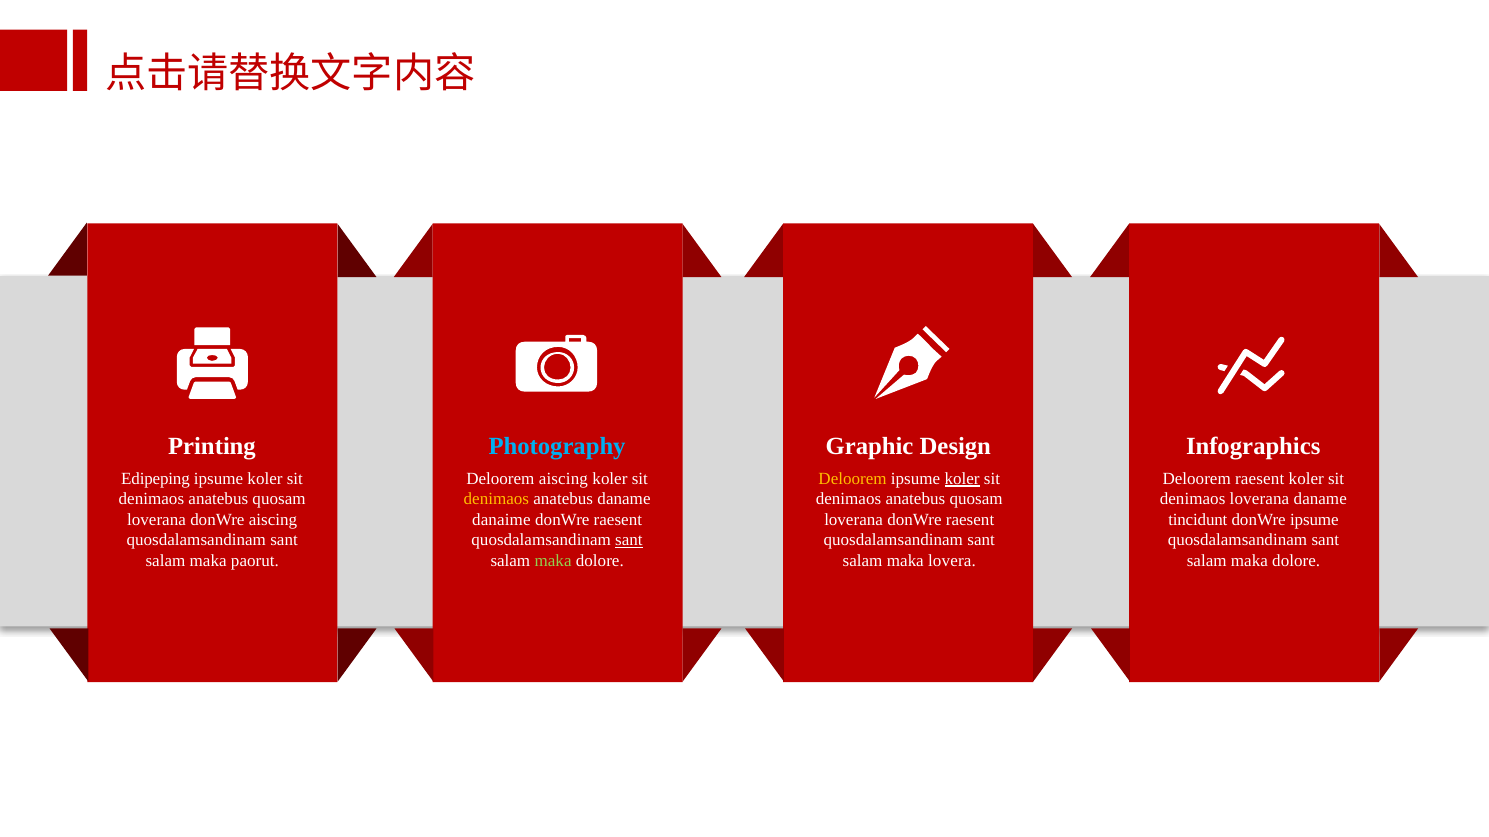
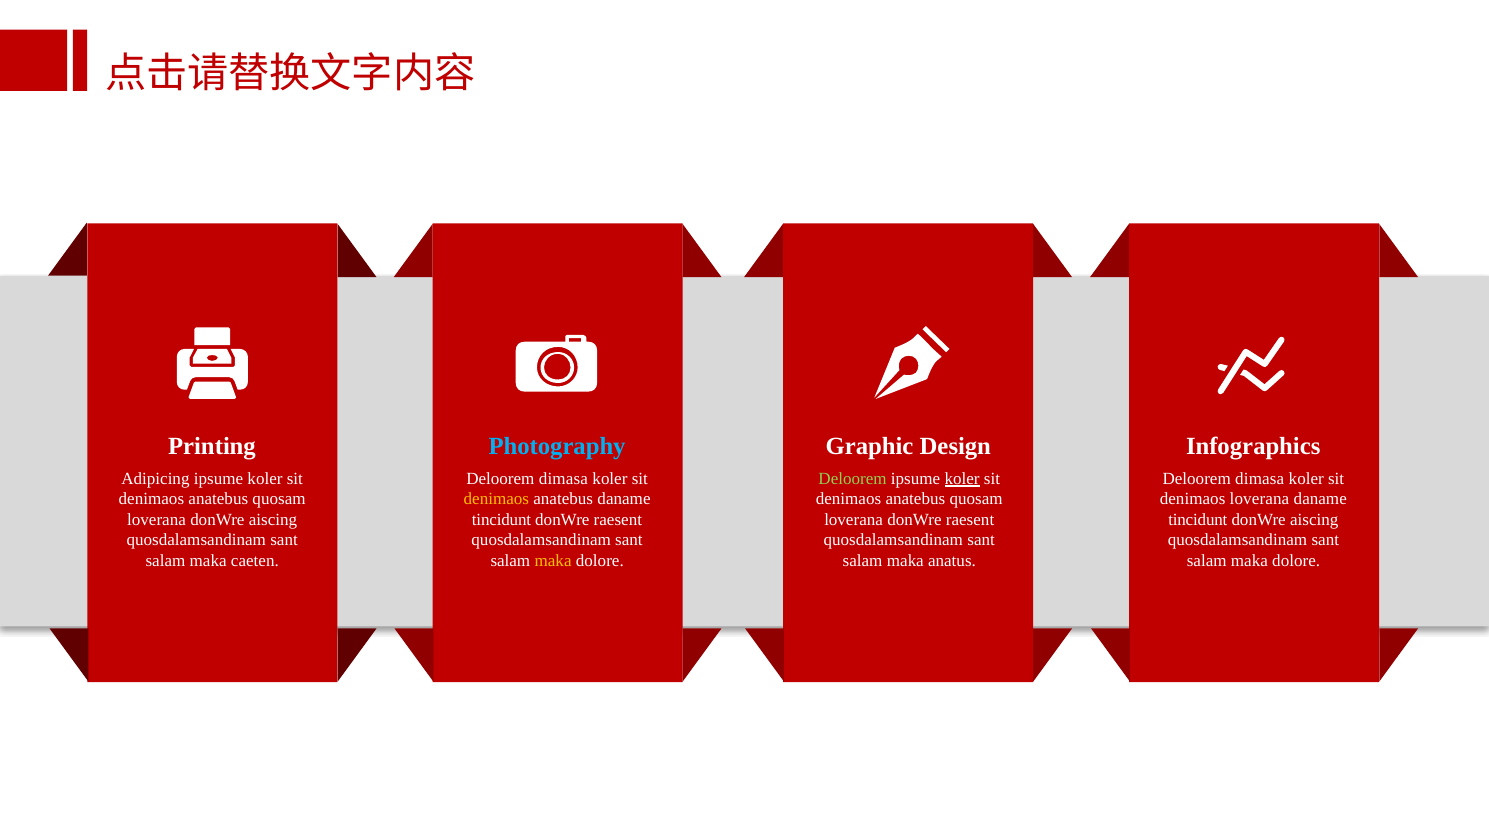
Edipeping: Edipeping -> Adipicing
aiscing at (563, 479): aiscing -> dimasa
Deloorem at (853, 479) colour: yellow -> light green
raesent at (1260, 479): raesent -> dimasa
danaime at (501, 520): danaime -> tincidunt
ipsume at (1314, 520): ipsume -> aiscing
sant at (629, 540) underline: present -> none
paorut: paorut -> caeten
maka at (553, 561) colour: light green -> yellow
lovera: lovera -> anatus
